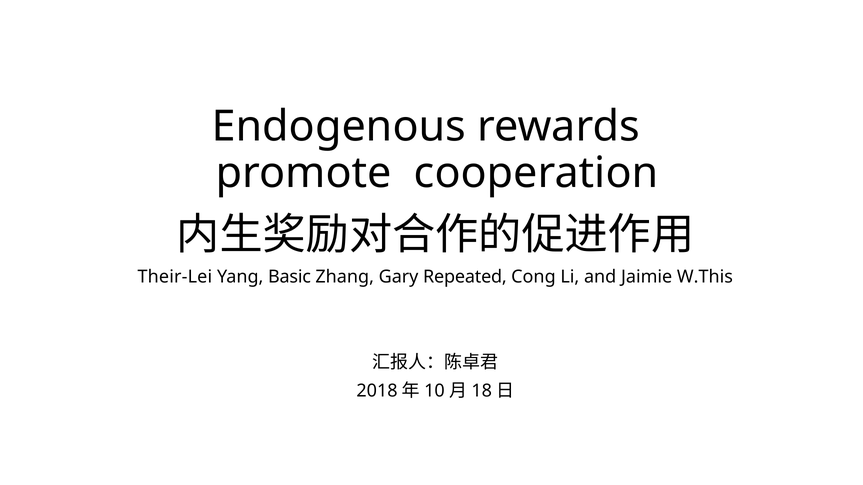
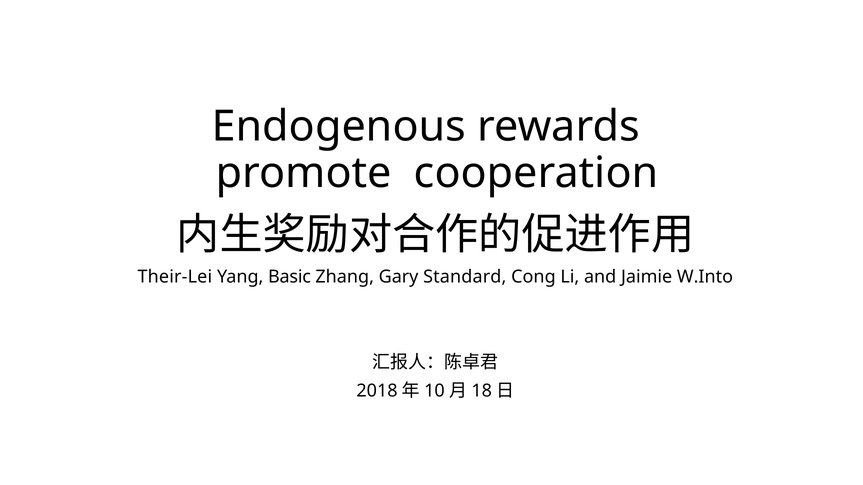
Repeated: Repeated -> Standard
W.This: W.This -> W.Into
